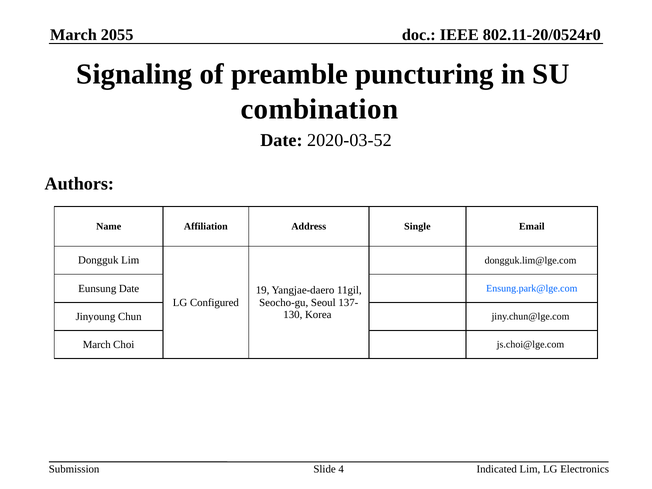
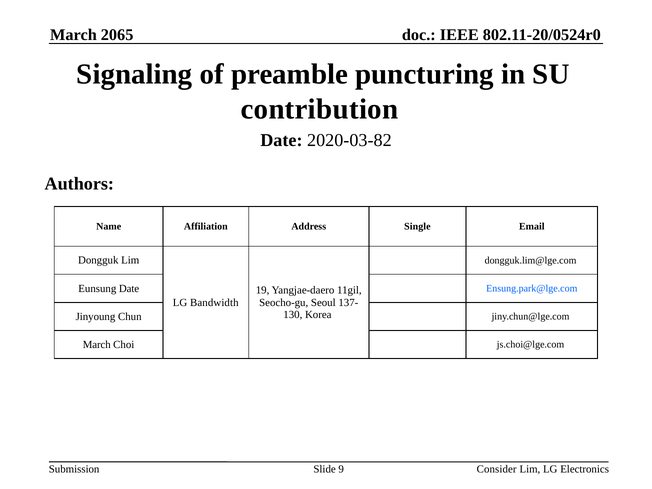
2055: 2055 -> 2065
combination: combination -> contribution
2020-03-52: 2020-03-52 -> 2020-03-82
Configured: Configured -> Bandwidth
4: 4 -> 9
Indicated: Indicated -> Consider
